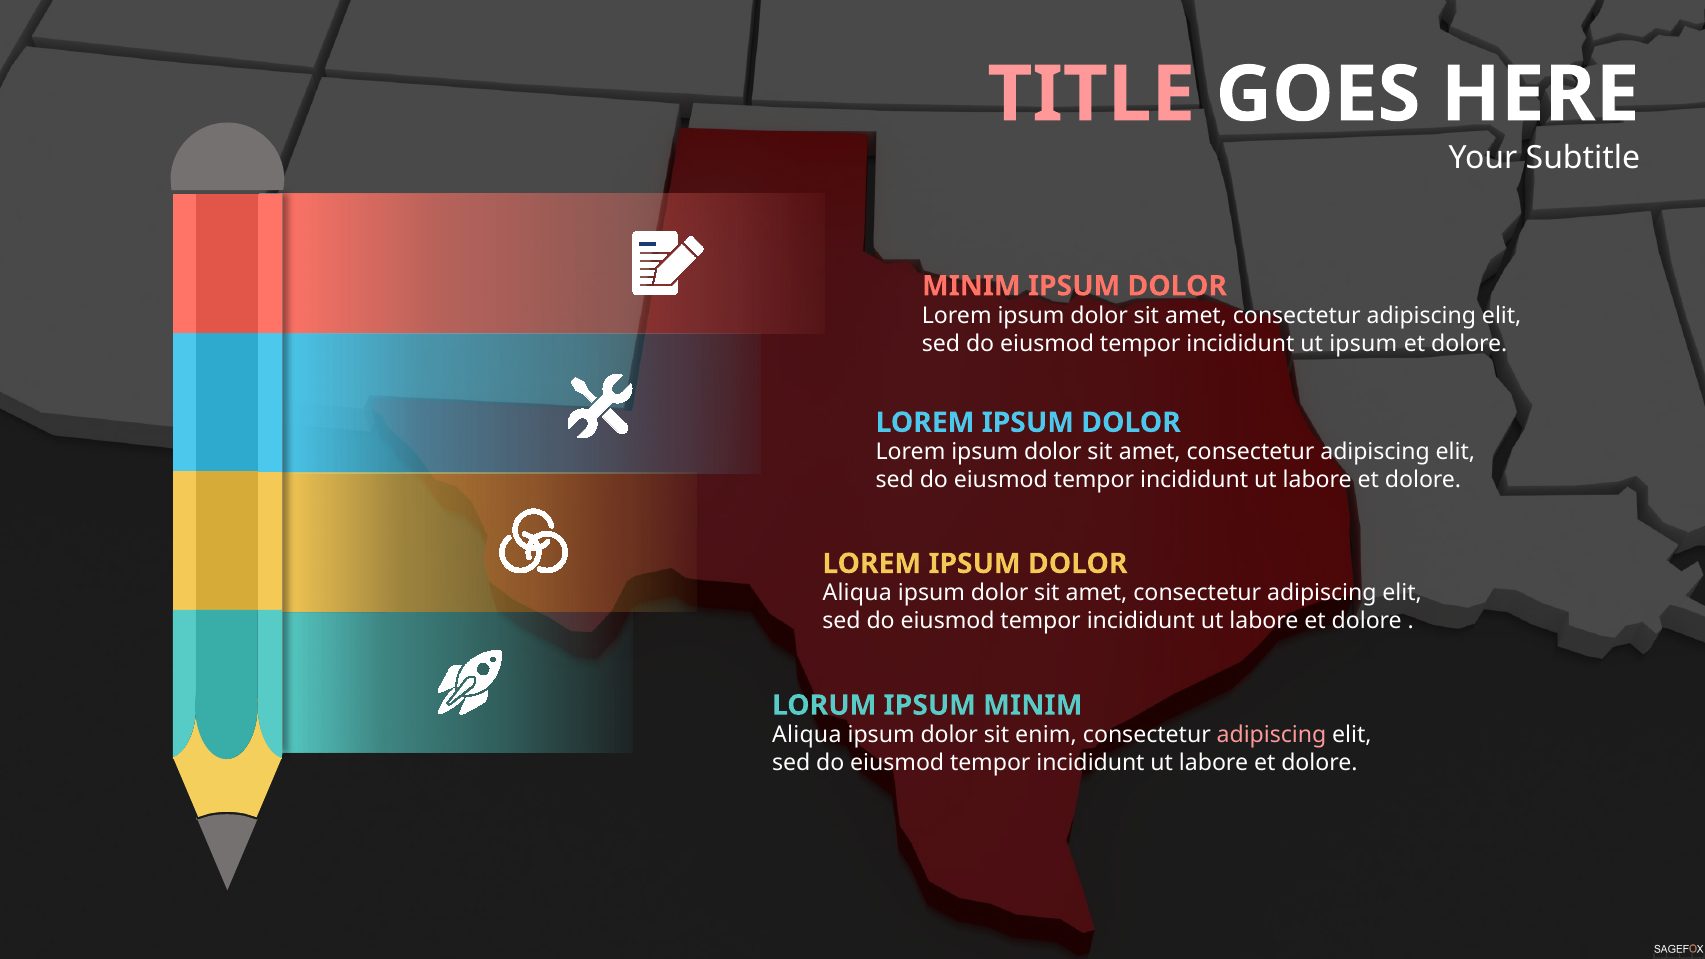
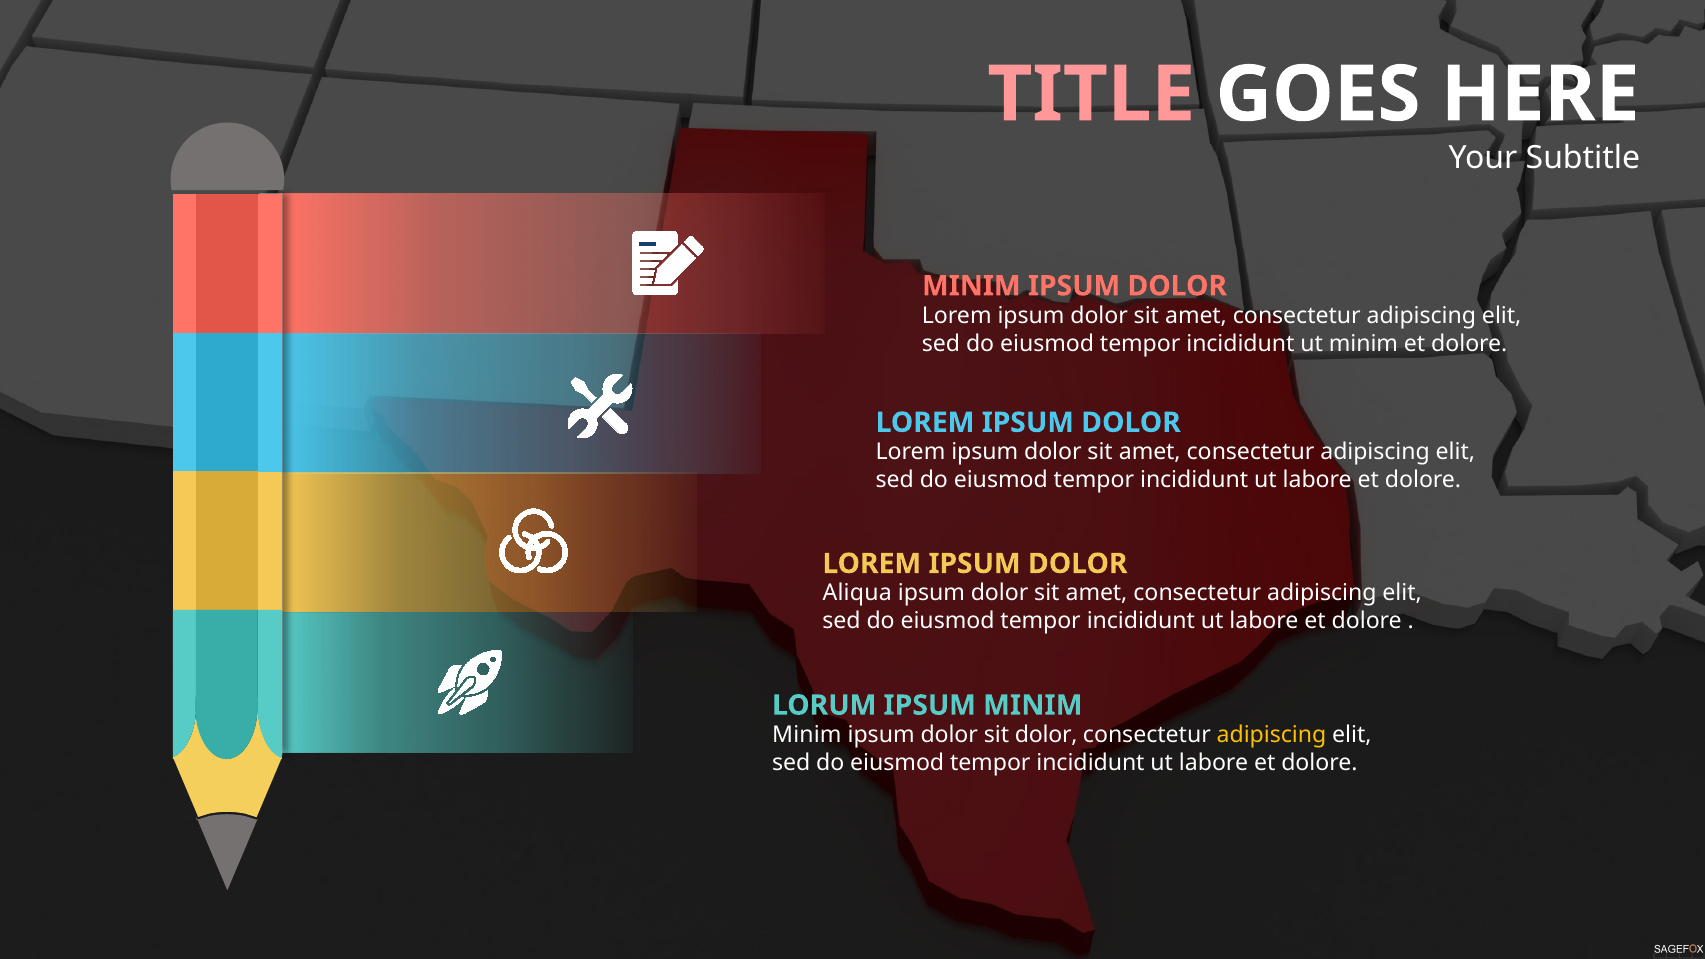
ut ipsum: ipsum -> minim
Aliqua at (807, 735): Aliqua -> Minim
sit enim: enim -> dolor
adipiscing at (1272, 735) colour: pink -> yellow
